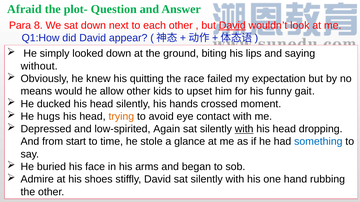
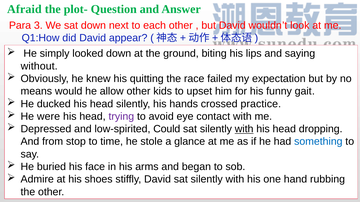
8: 8 -> 3
David at (232, 25) underline: present -> none
moment: moment -> practice
hugs: hugs -> were
trying colour: orange -> purple
Again: Again -> Could
start: start -> stop
